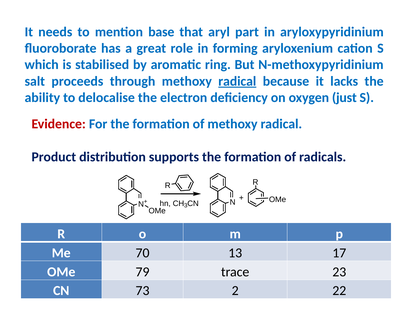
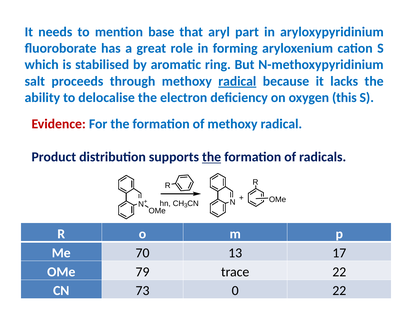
just: just -> this
the at (212, 157) underline: none -> present
trace 23: 23 -> 22
2: 2 -> 0
